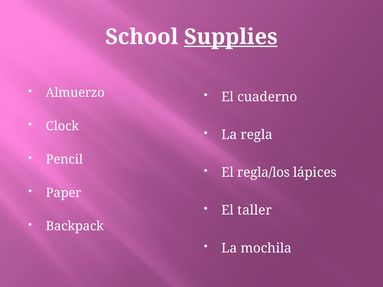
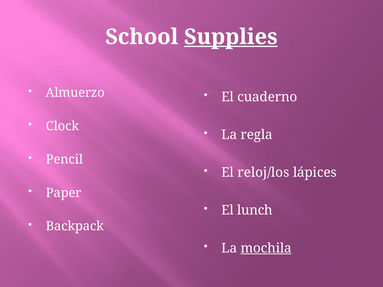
regla/los: regla/los -> reloj/los
taller: taller -> lunch
mochila underline: none -> present
